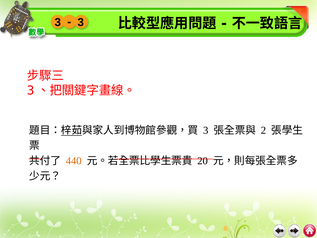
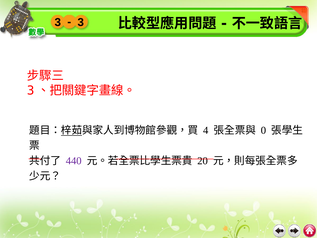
3 at (206, 130): 3 -> 4
2: 2 -> 0
440 colour: orange -> purple
